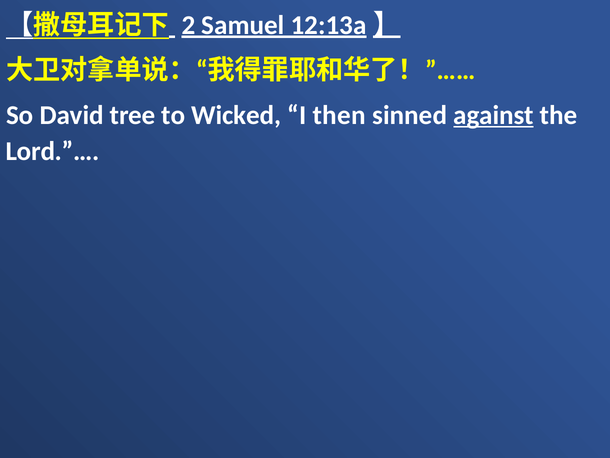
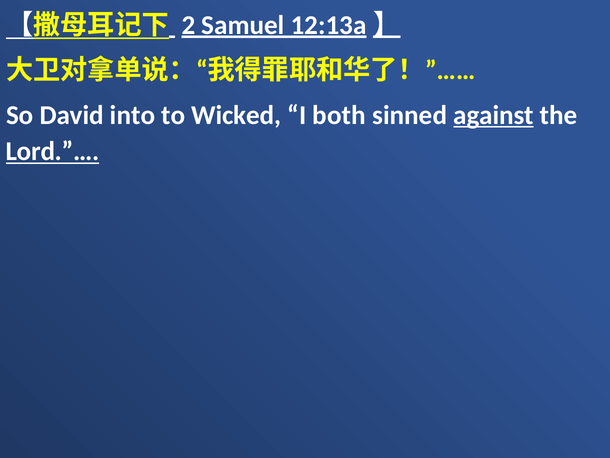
tree: tree -> into
then: then -> both
Lord.”… underline: none -> present
